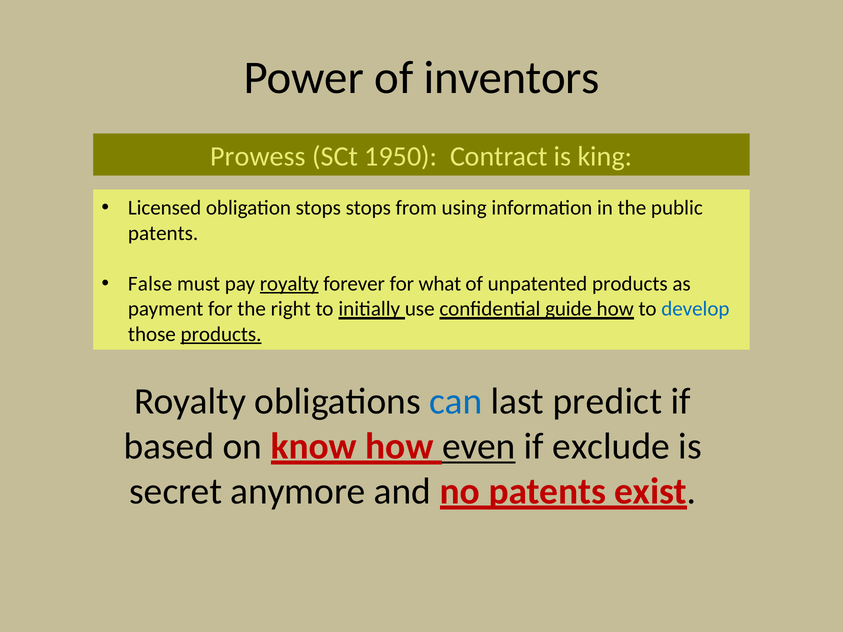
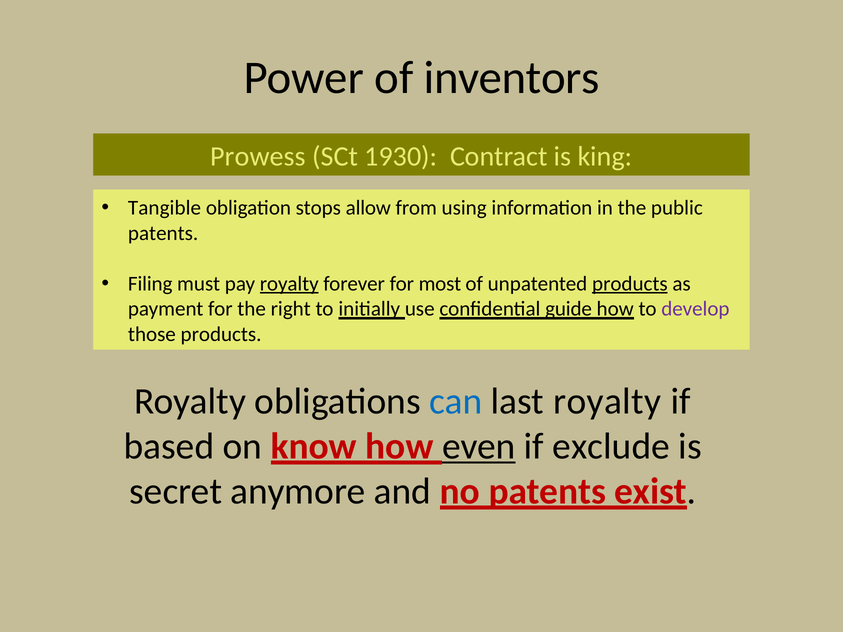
1950: 1950 -> 1930
Licensed: Licensed -> Tangible
stops stops: stops -> allow
False: False -> Filing
what: what -> most
products at (630, 284) underline: none -> present
develop colour: blue -> purple
products at (221, 334) underline: present -> none
last predict: predict -> royalty
